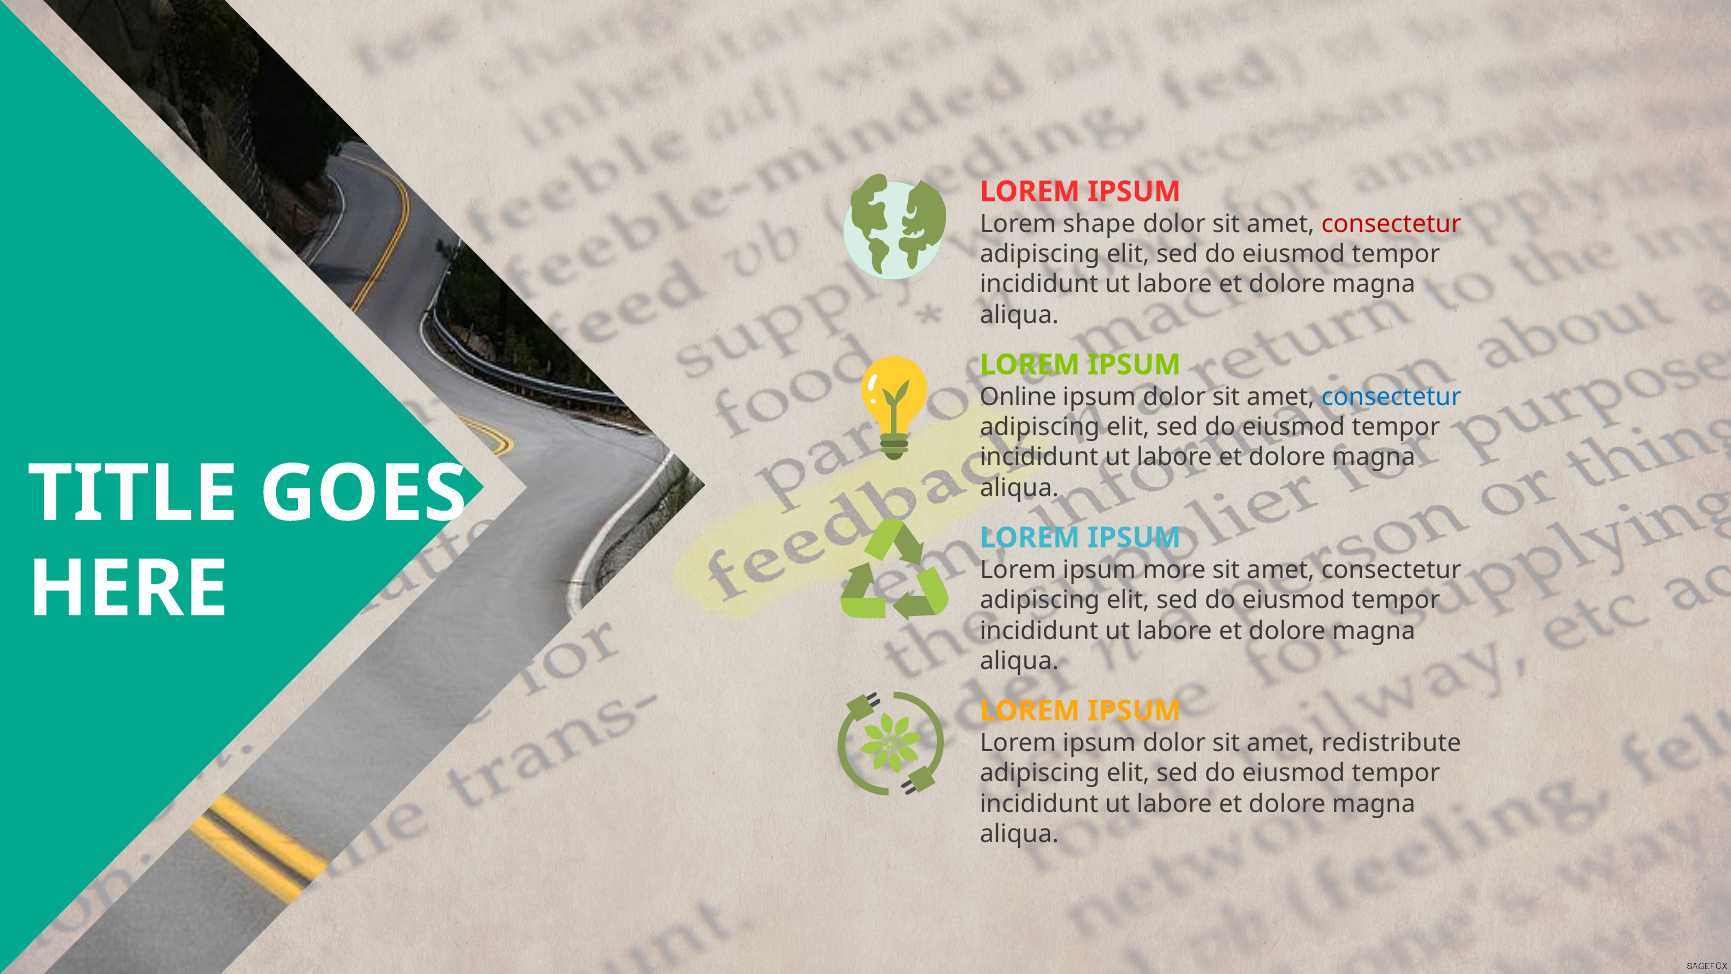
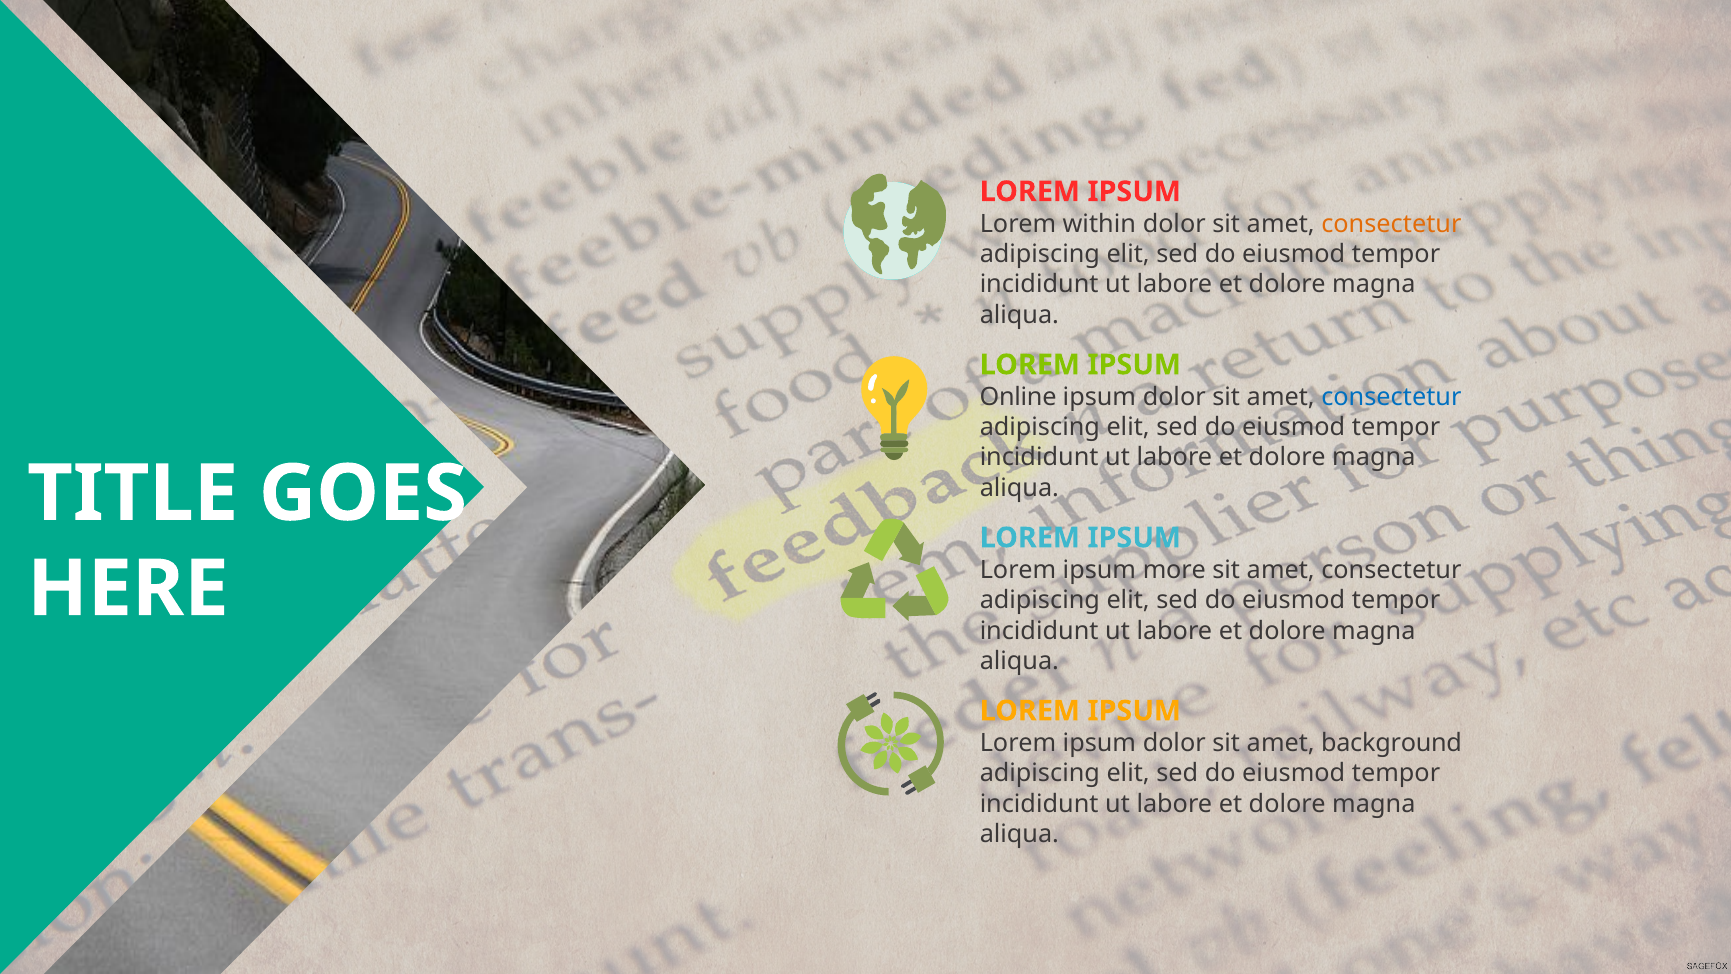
shape: shape -> within
consectetur at (1391, 224) colour: red -> orange
redistribute: redistribute -> background
